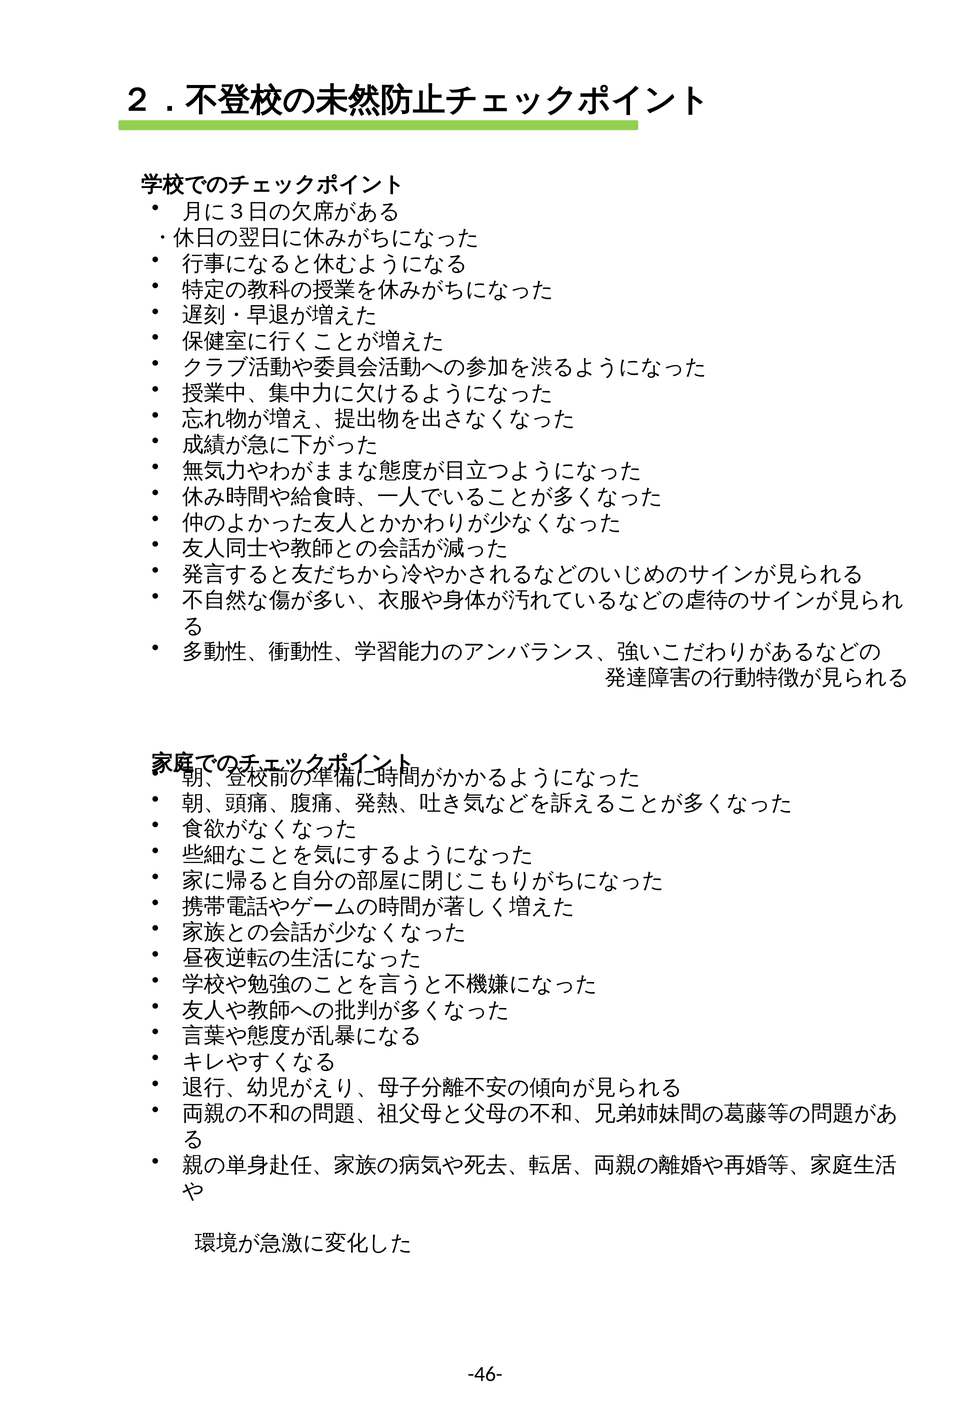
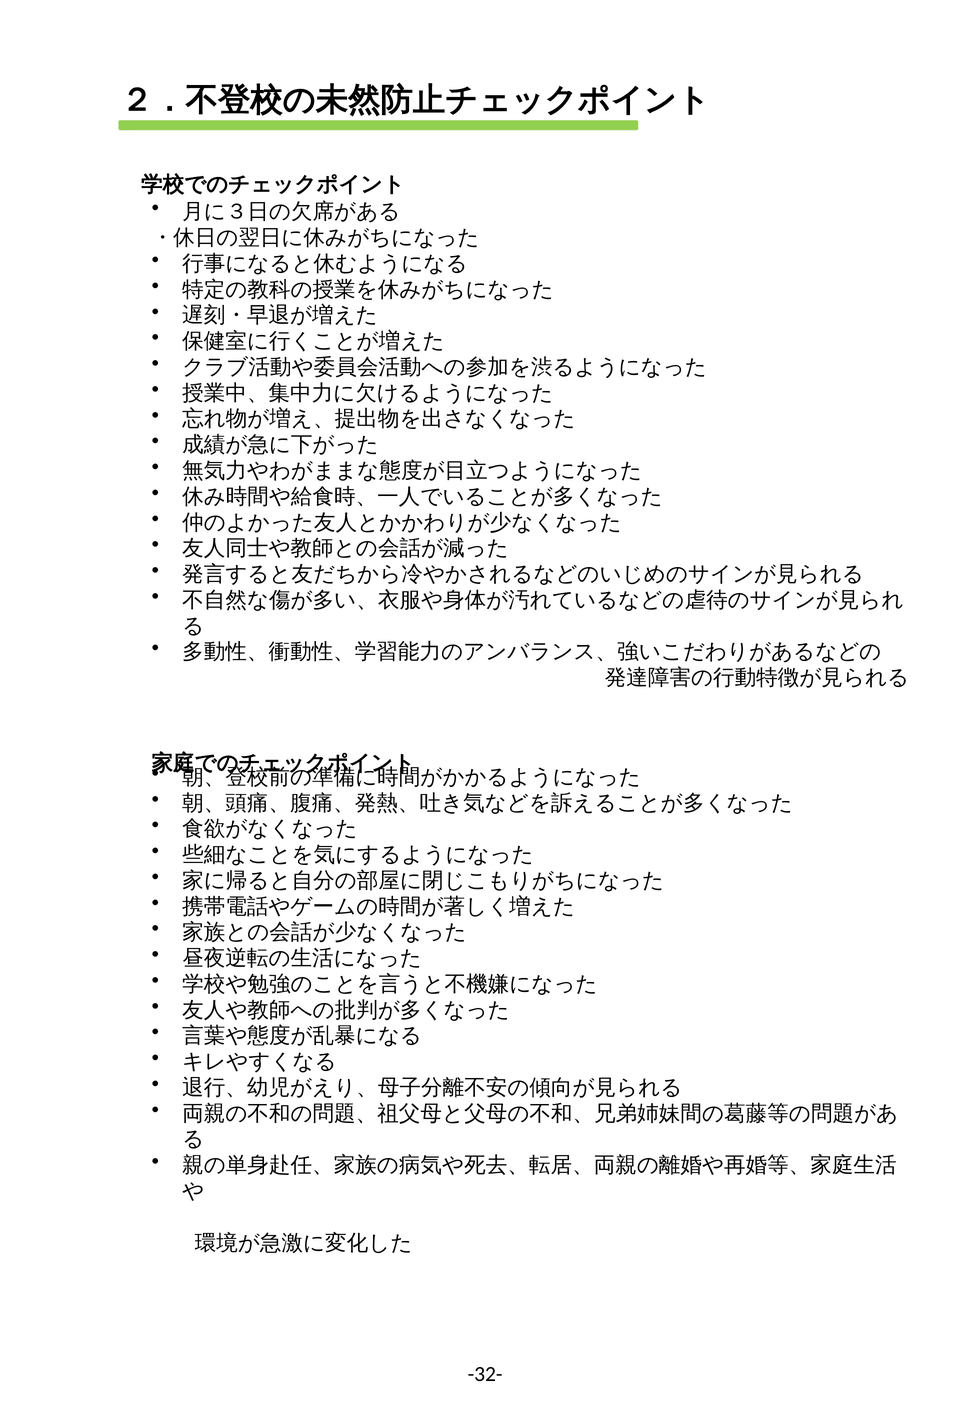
-46-: -46- -> -32-
